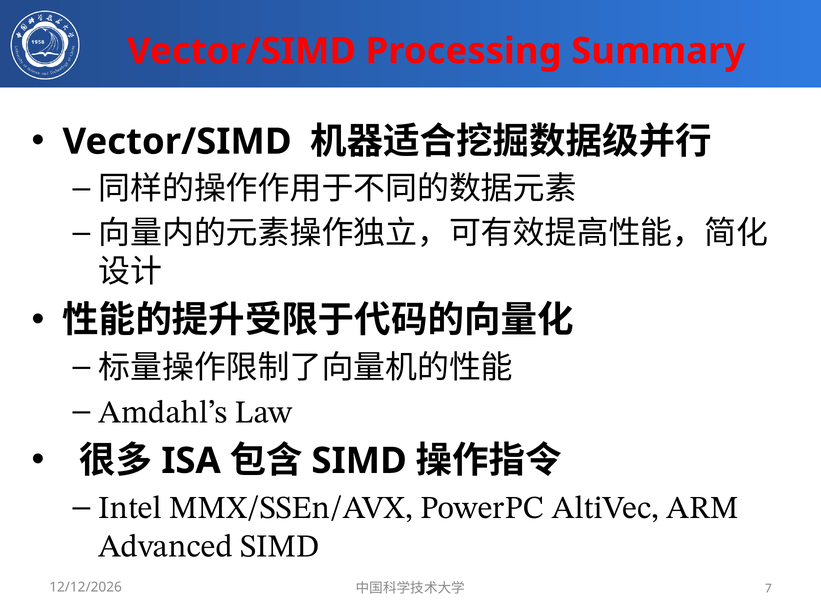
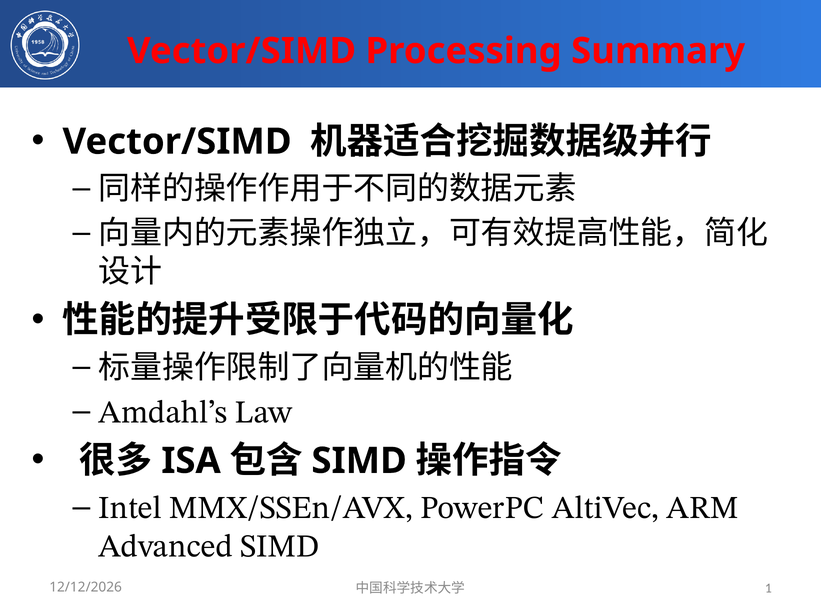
7: 7 -> 1
